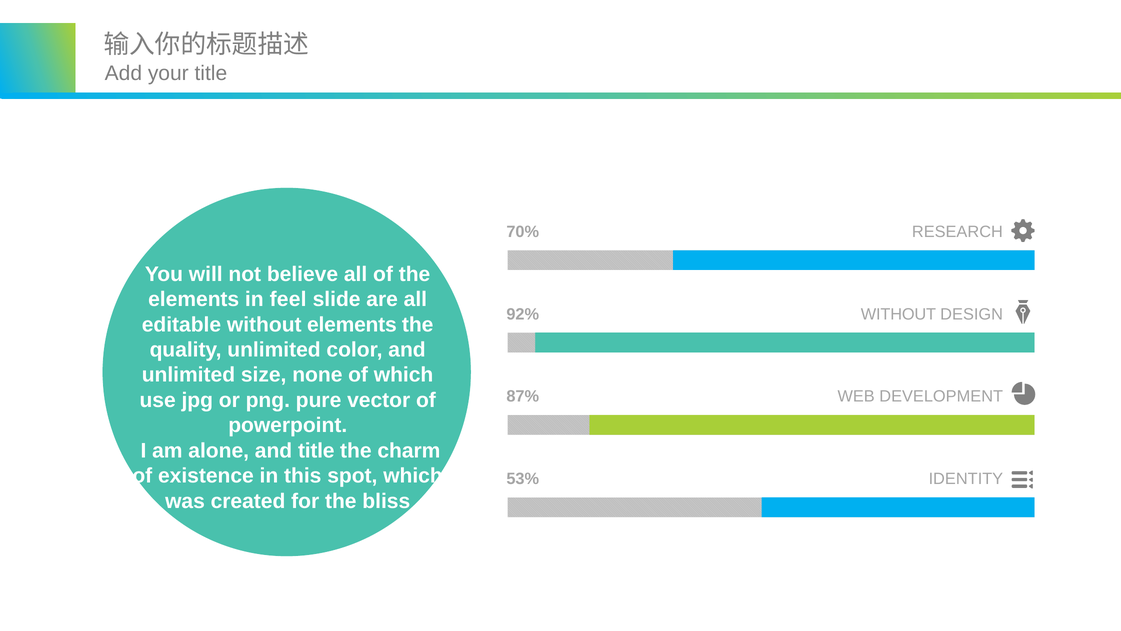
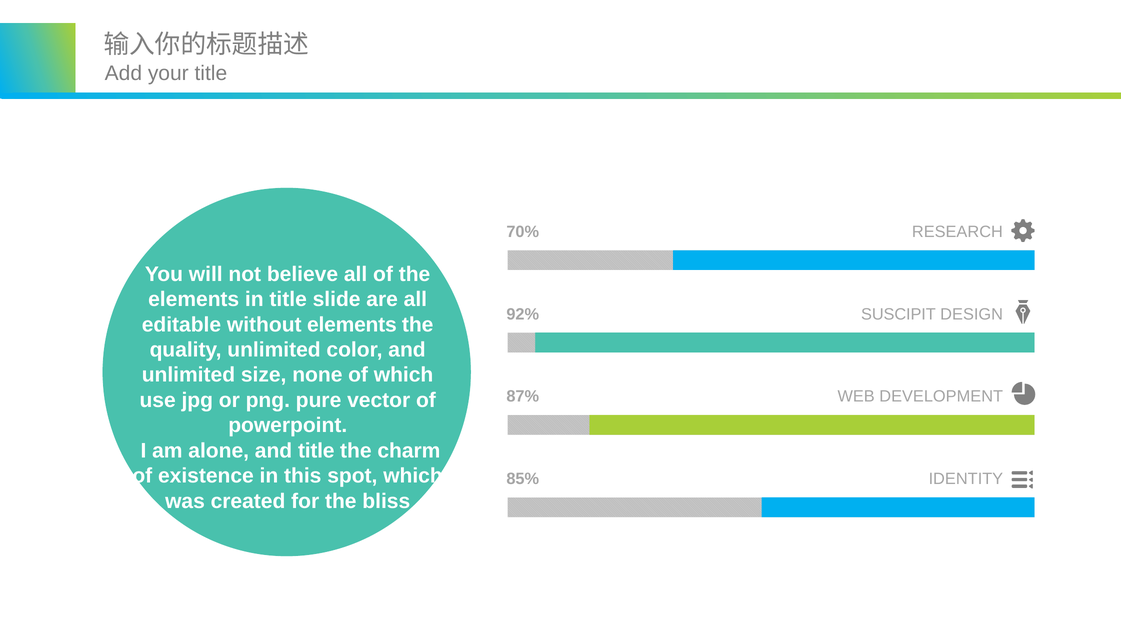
in feel: feel -> title
WITHOUT at (898, 314): WITHOUT -> SUSCIPIT
53%: 53% -> 85%
